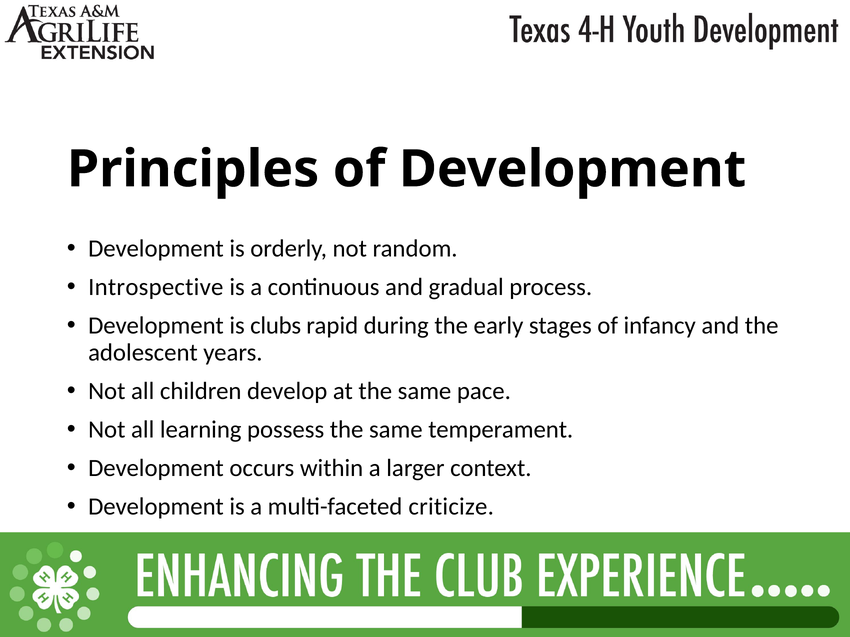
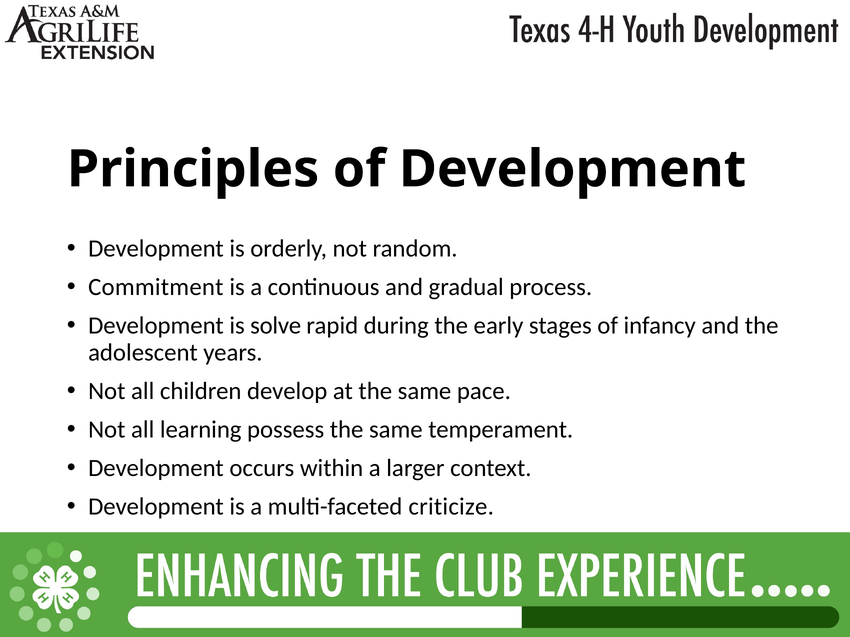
Introspective: Introspective -> Commitment
clubs: clubs -> solve
